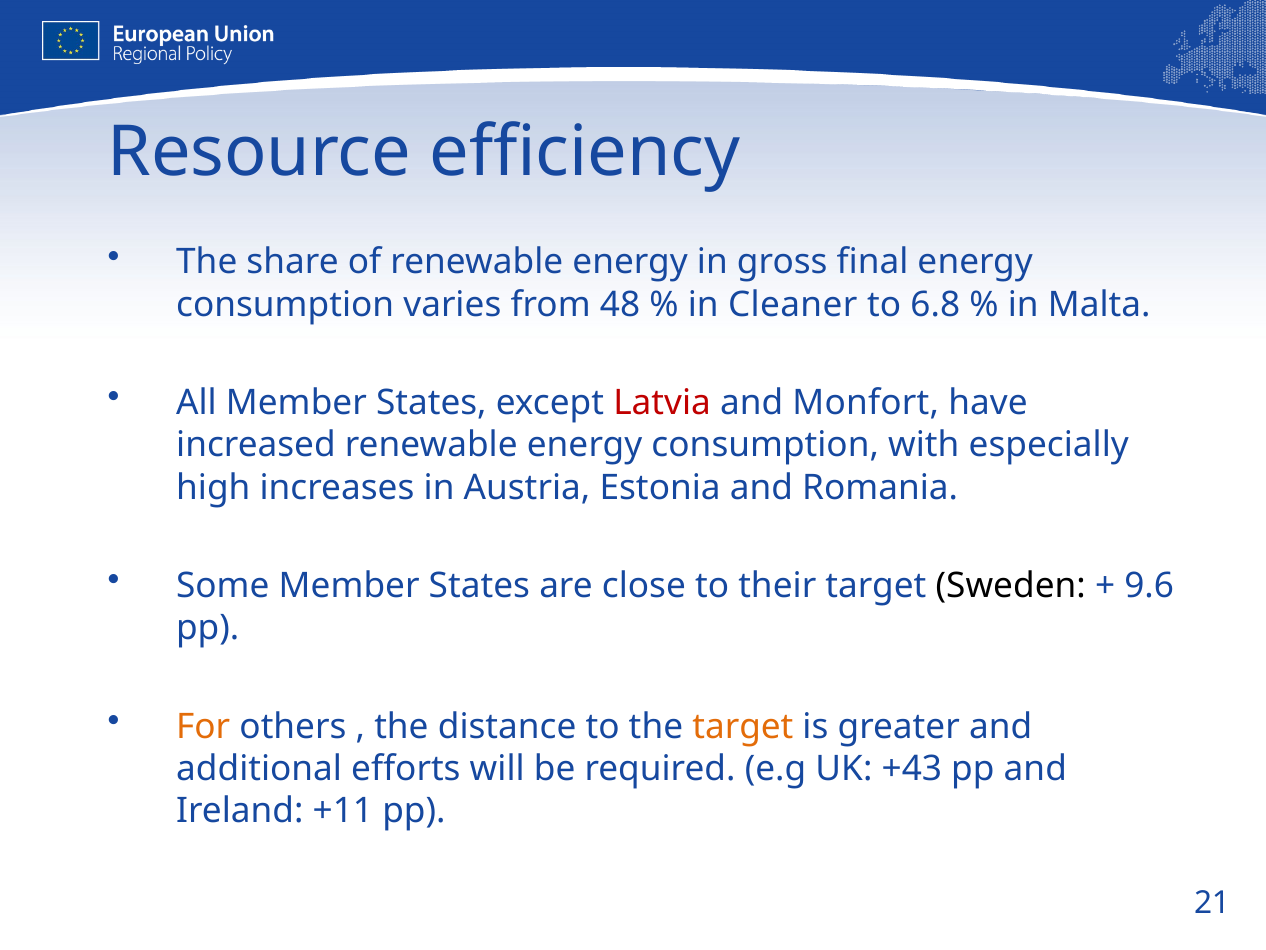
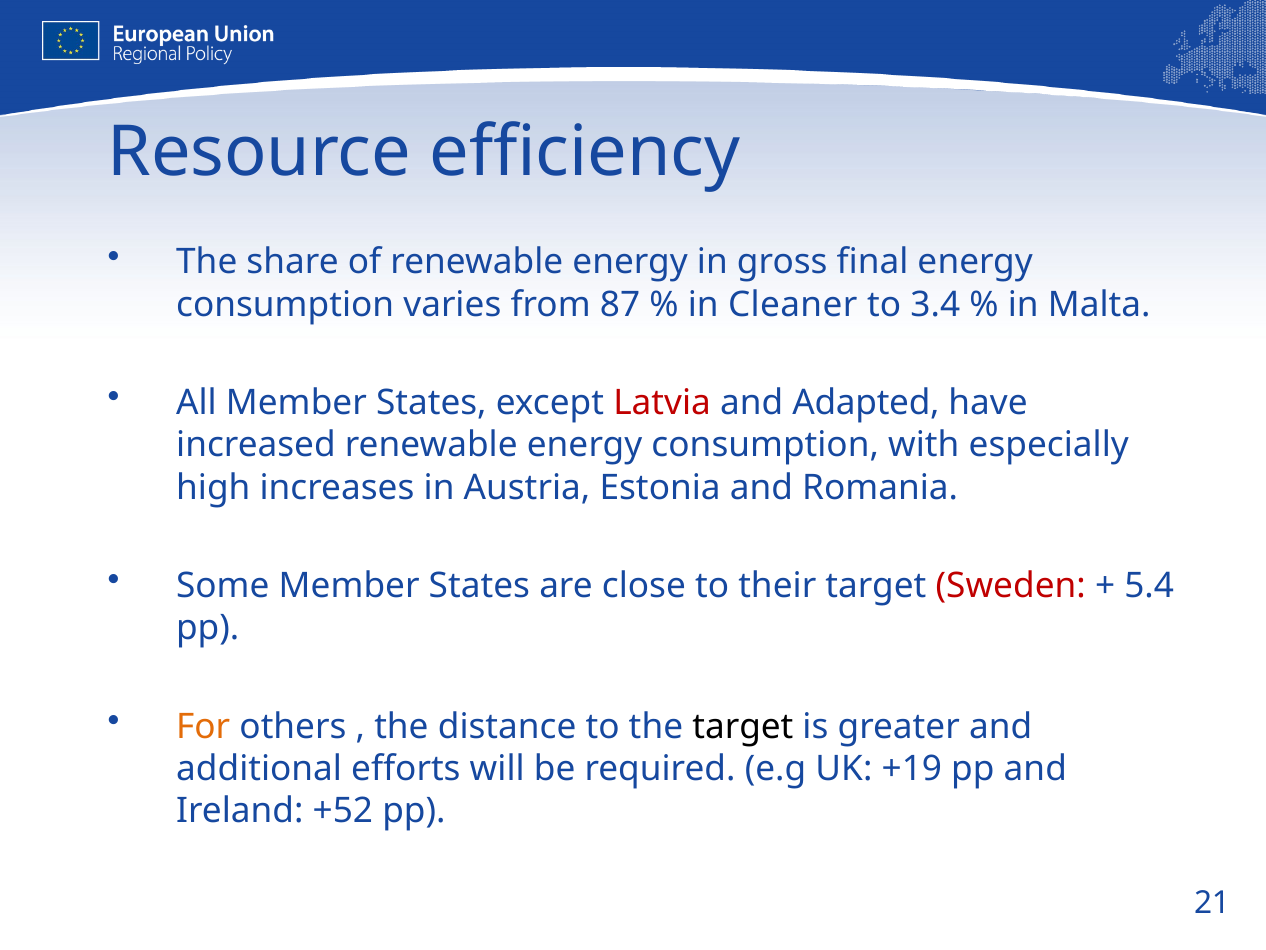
48: 48 -> 87
6.8: 6.8 -> 3.4
Monfort: Monfort -> Adapted
Sweden colour: black -> red
9.6: 9.6 -> 5.4
target at (743, 726) colour: orange -> black
+43: +43 -> +19
+11: +11 -> +52
